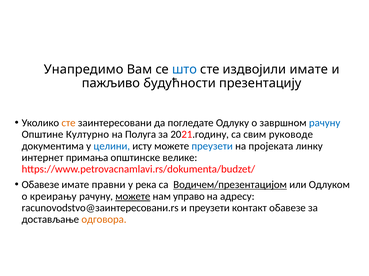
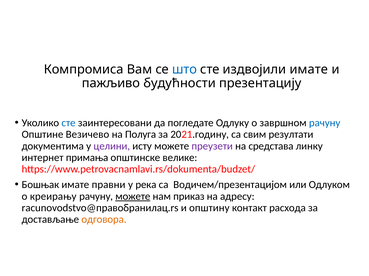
Унапредимо: Унапредимо -> Компромиса
сте at (68, 123) colour: orange -> blue
Културно: Културно -> Везичево
руководе: руководе -> резултати
целини colour: blue -> purple
преузети at (212, 146) colour: blue -> purple
пројеката: пројеката -> средстава
Обавезе at (40, 185): Обавезе -> Бошњак
Водичем/презентацијом underline: present -> none
управо: управо -> приказ
racunovodstvo@заинтересовани.rs: racunovodstvo@заинтересовани.rs -> racunovodstvo@правобранилац.rs
и преузети: преузети -> општину
контакт обавезе: обавезе -> расхода
